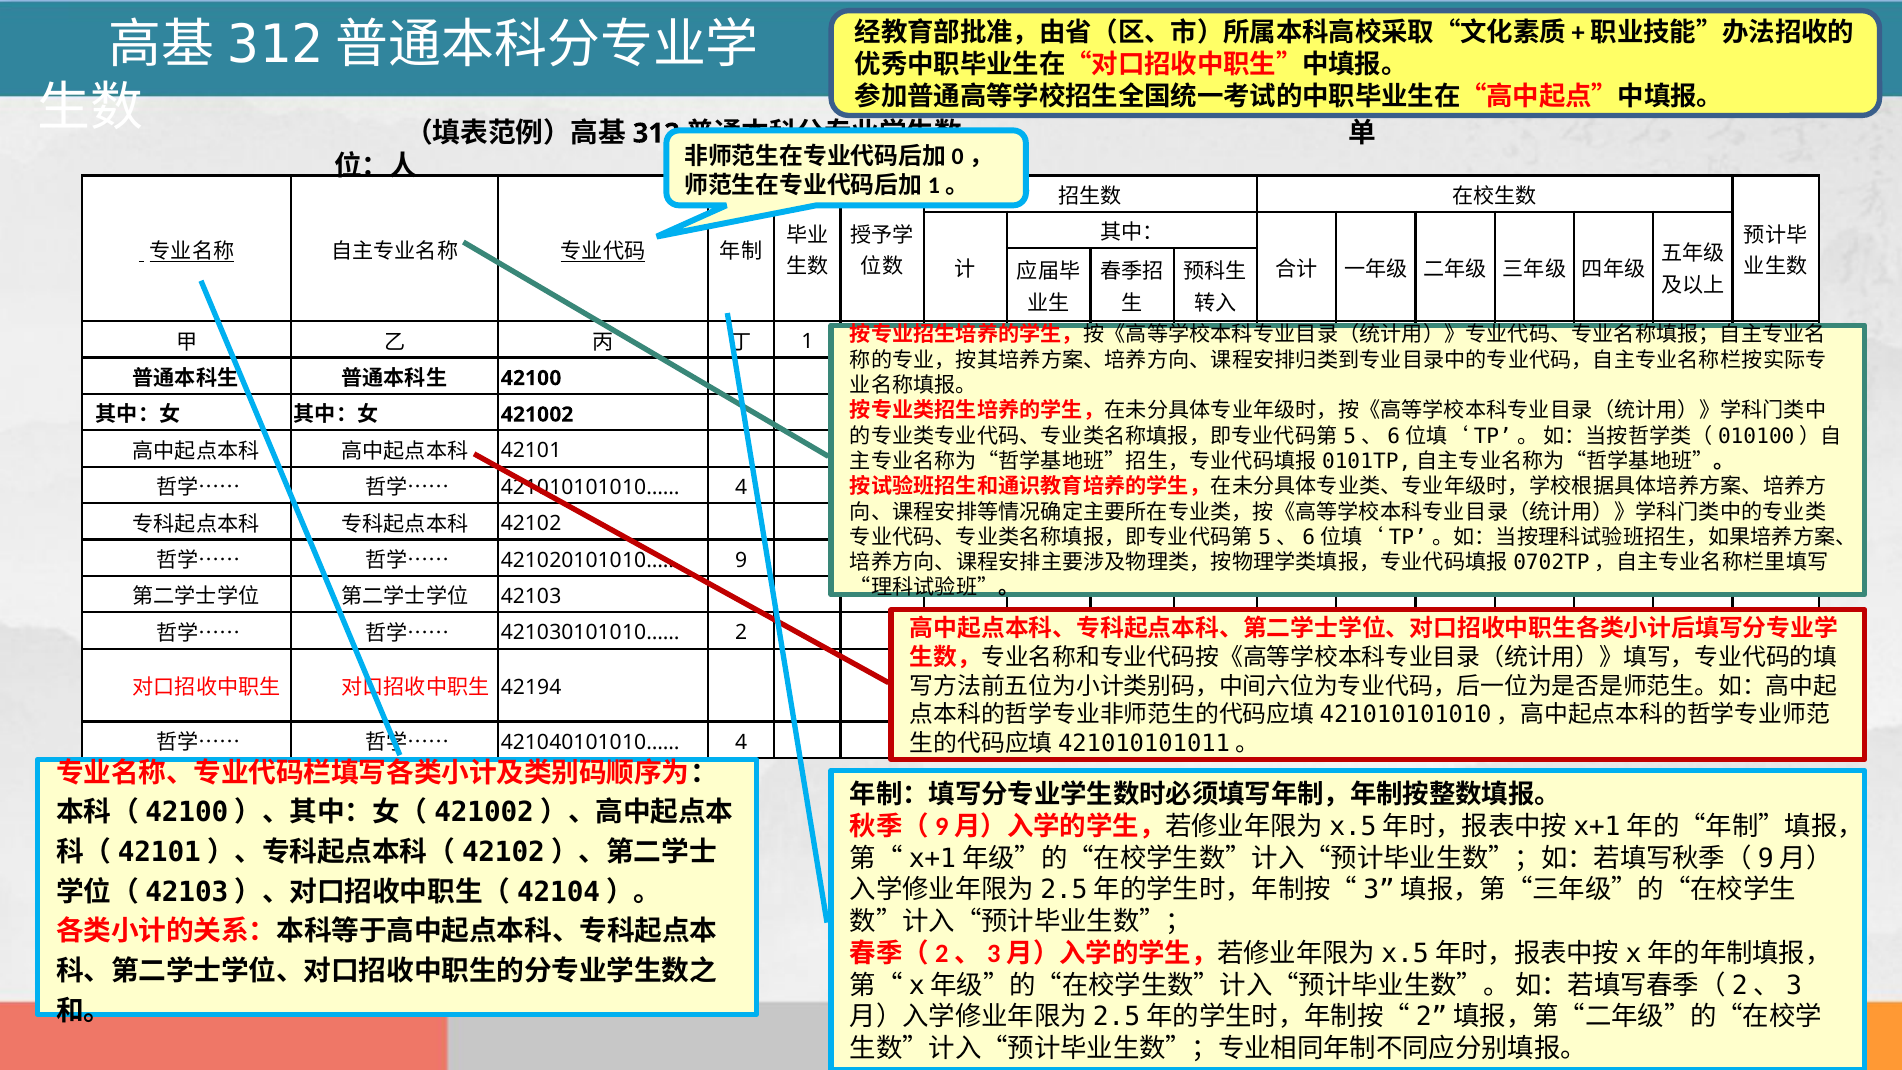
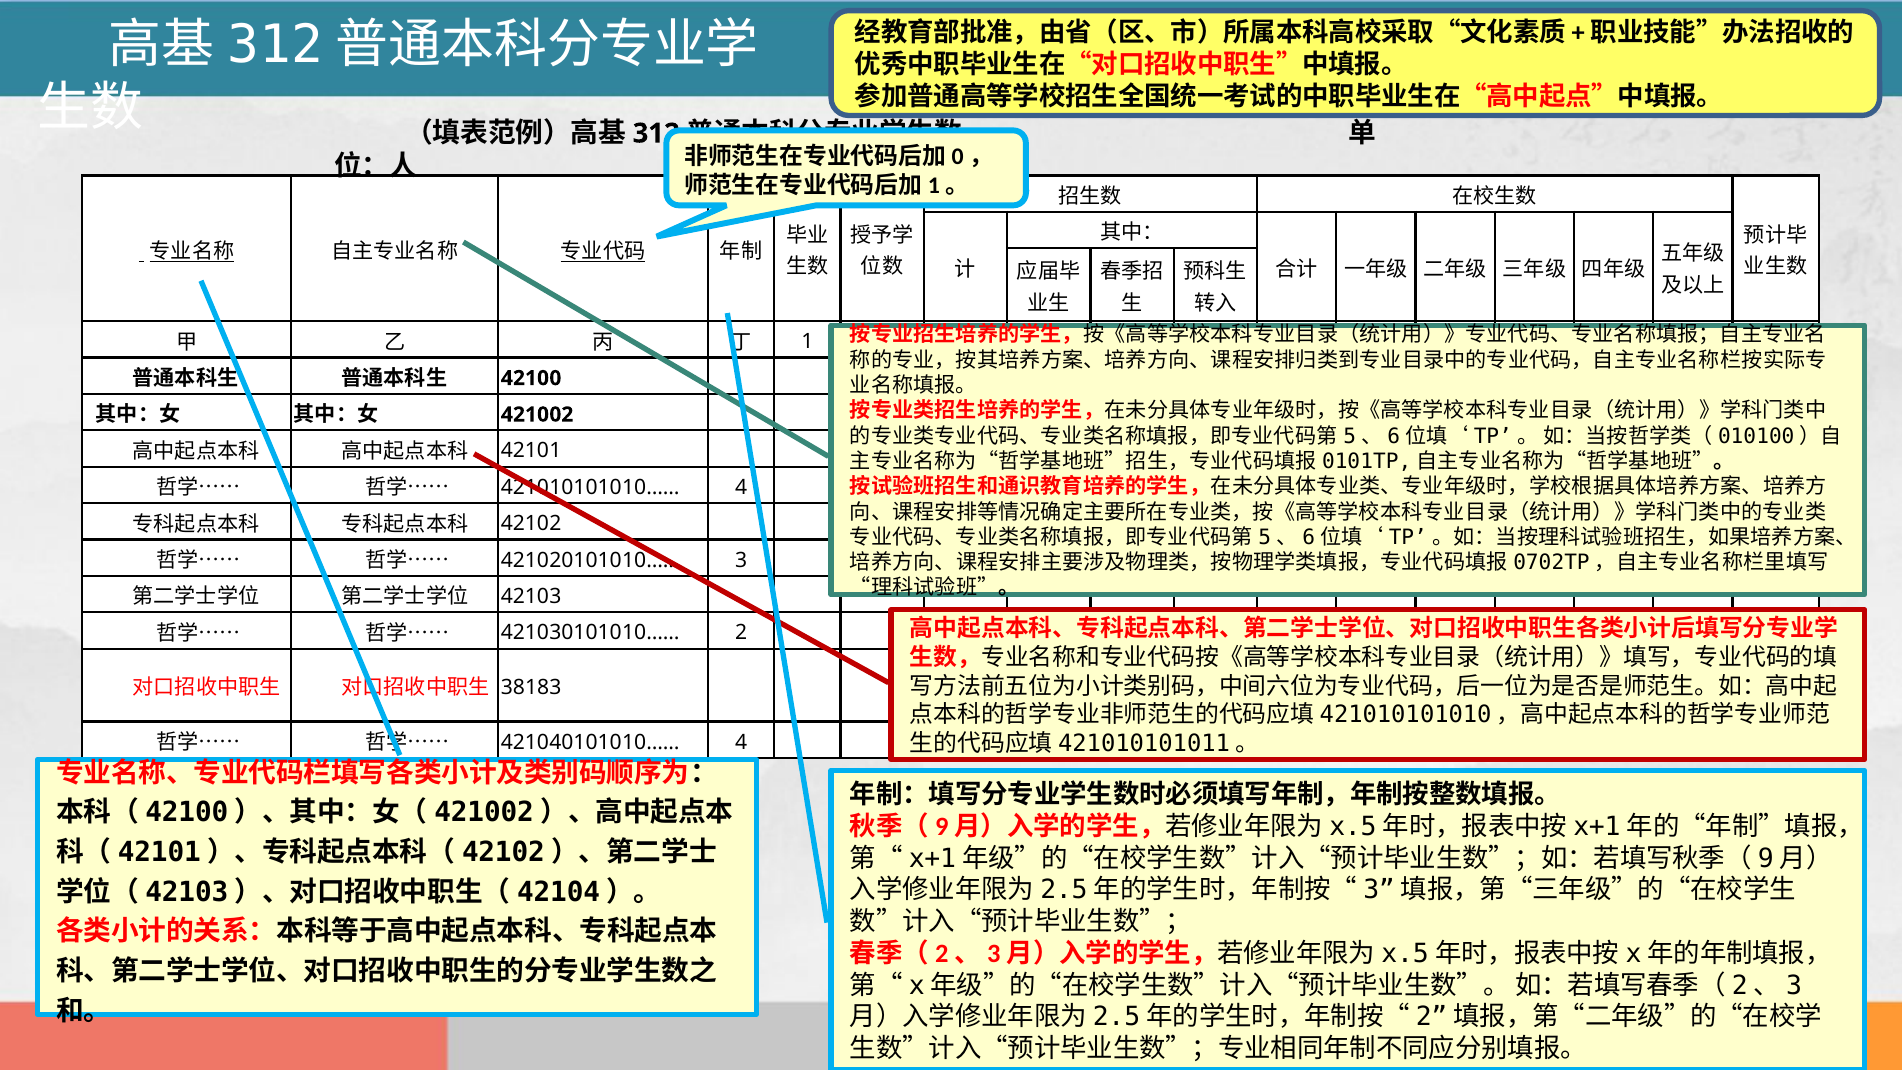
421020101010…… 9: 9 -> 3
42194: 42194 -> 38183
